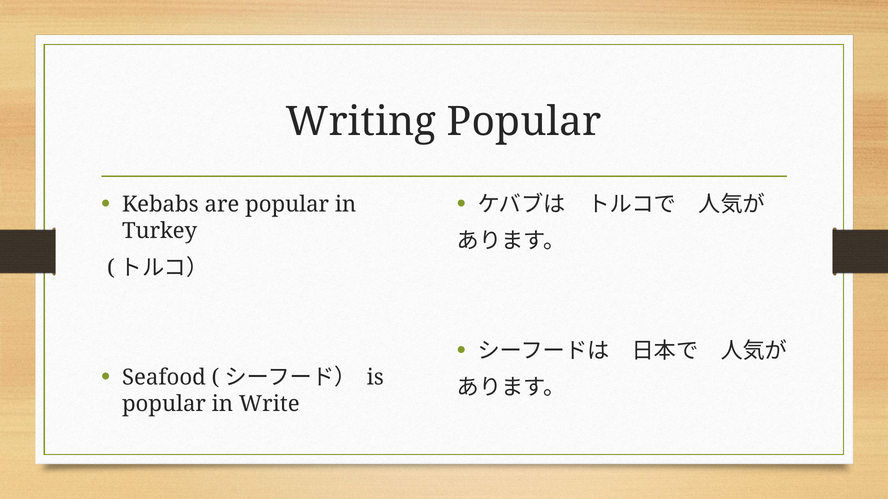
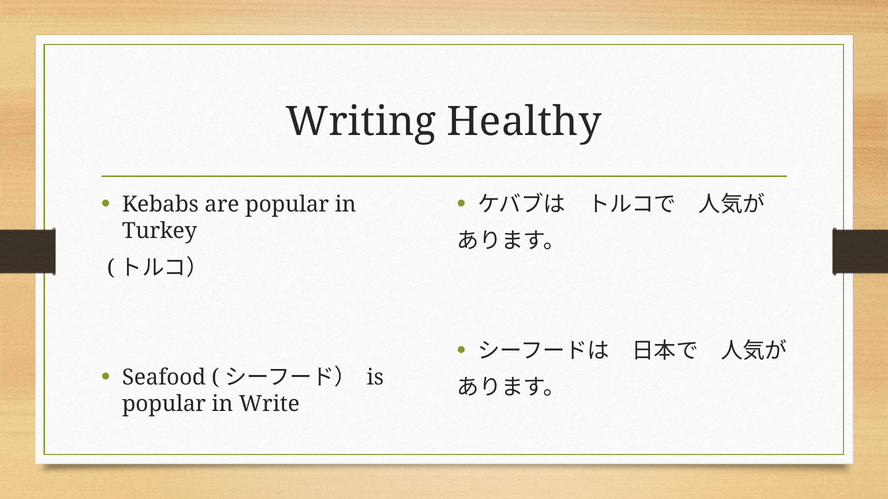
Writing Popular: Popular -> Healthy
